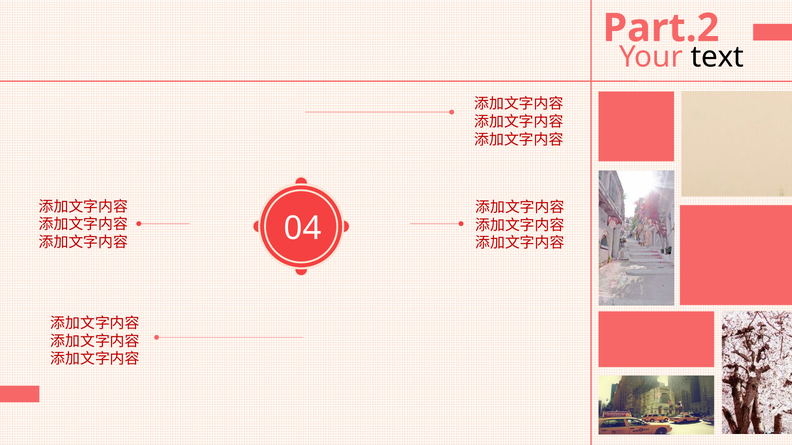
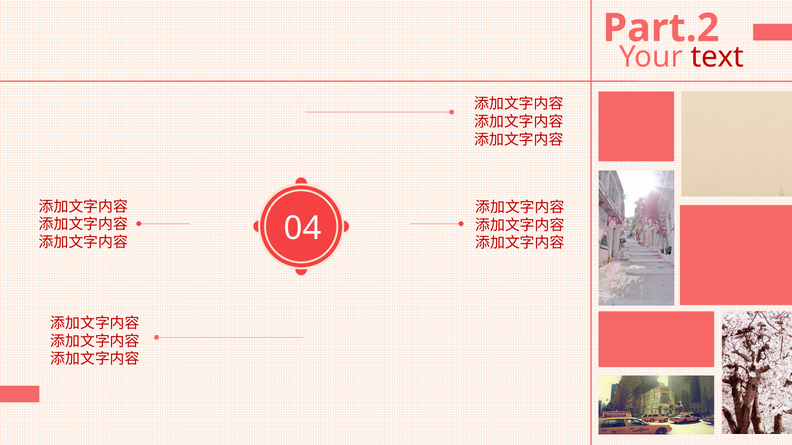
text colour: black -> red
